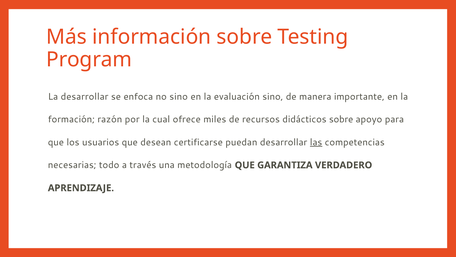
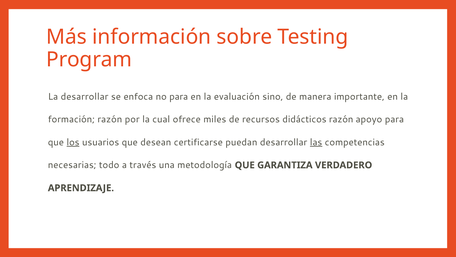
no sino: sino -> para
didácticos sobre: sobre -> razón
los underline: none -> present
